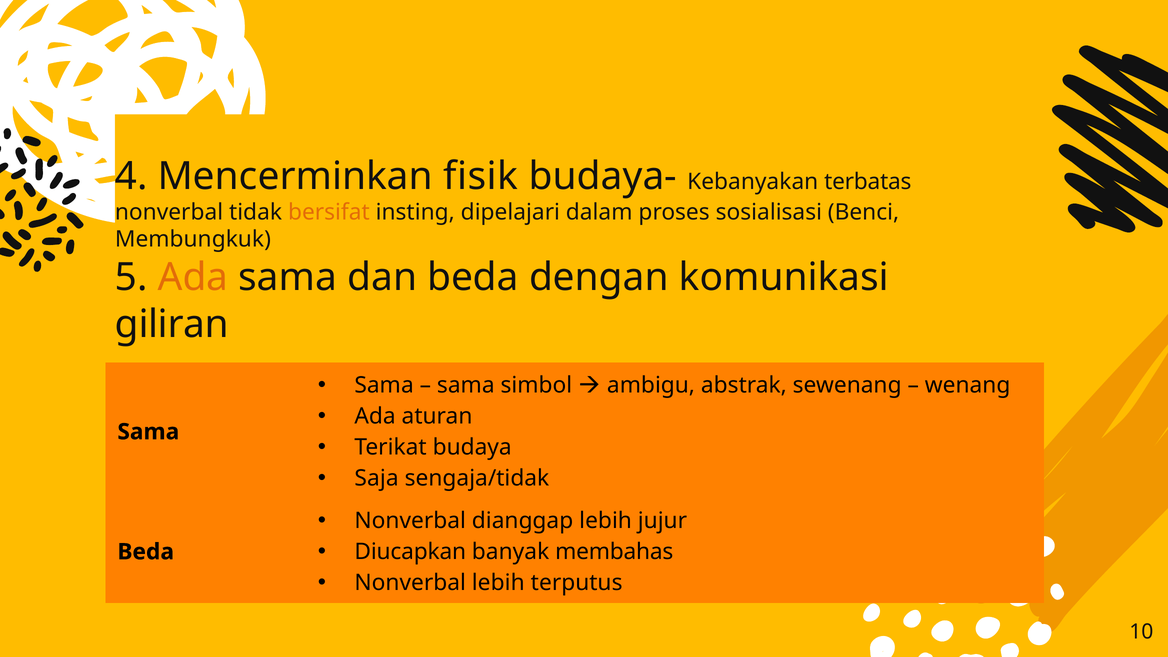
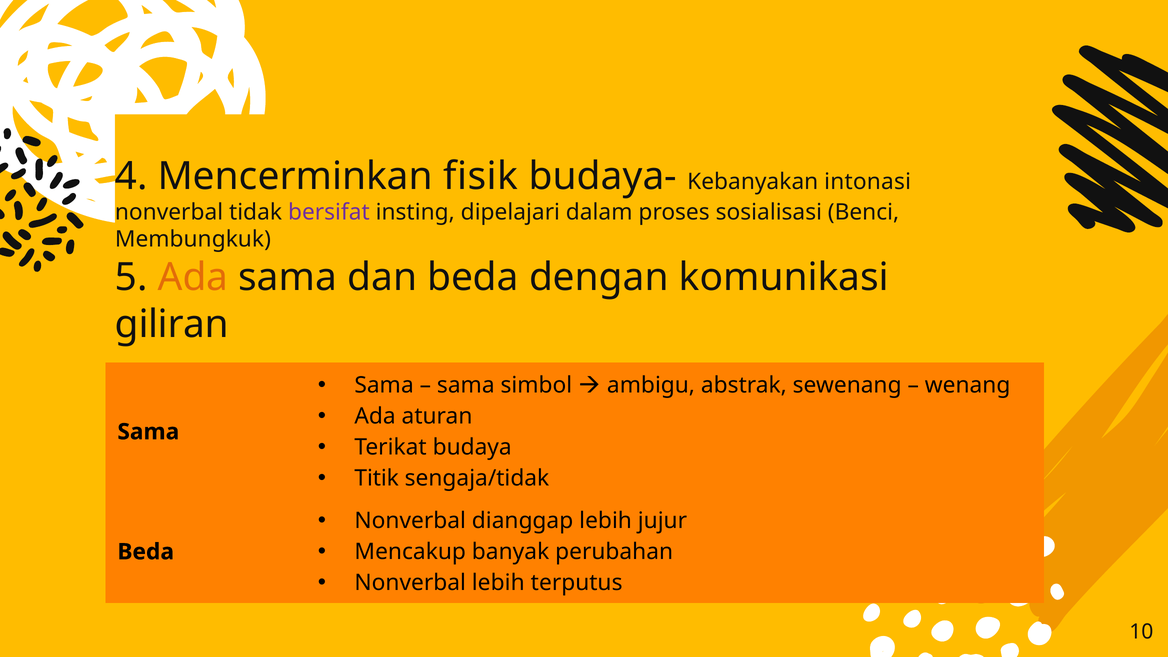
terbatas: terbatas -> intonasi
bersifat colour: orange -> purple
Saja: Saja -> Titik
Diucapkan: Diucapkan -> Mencakup
membahas: membahas -> perubahan
